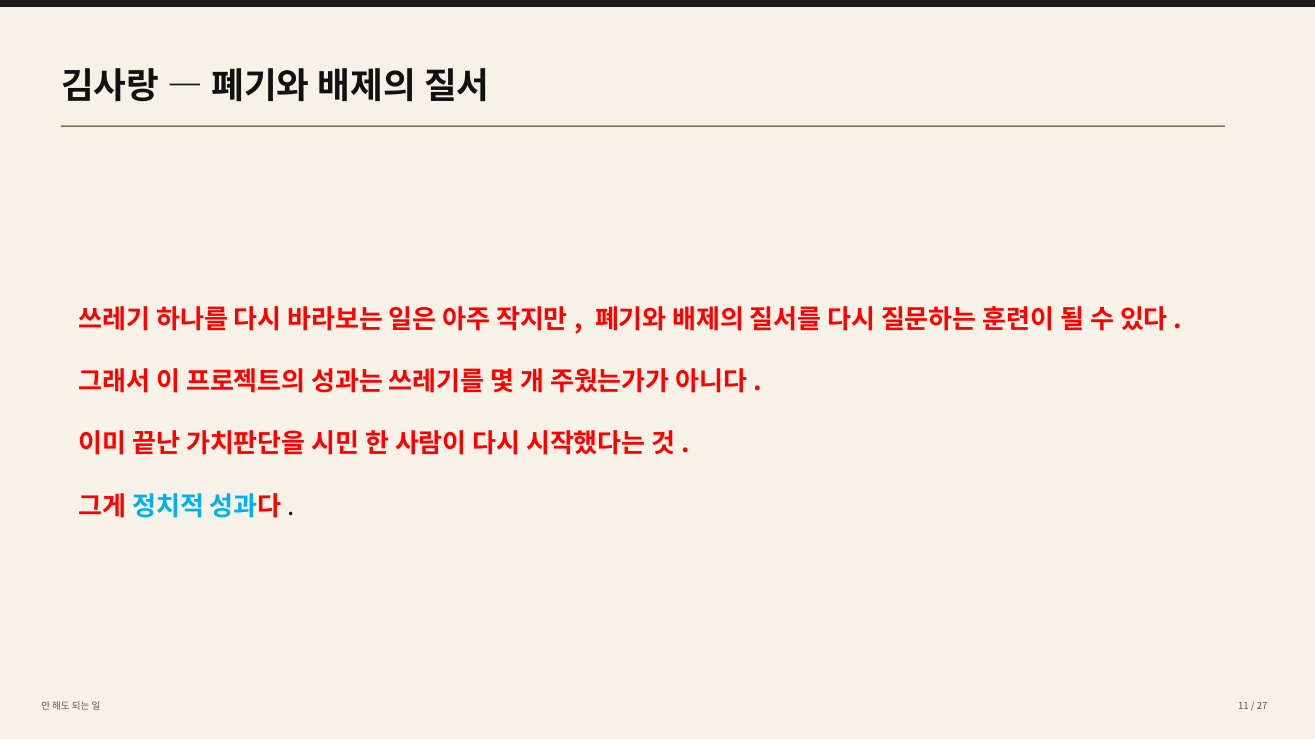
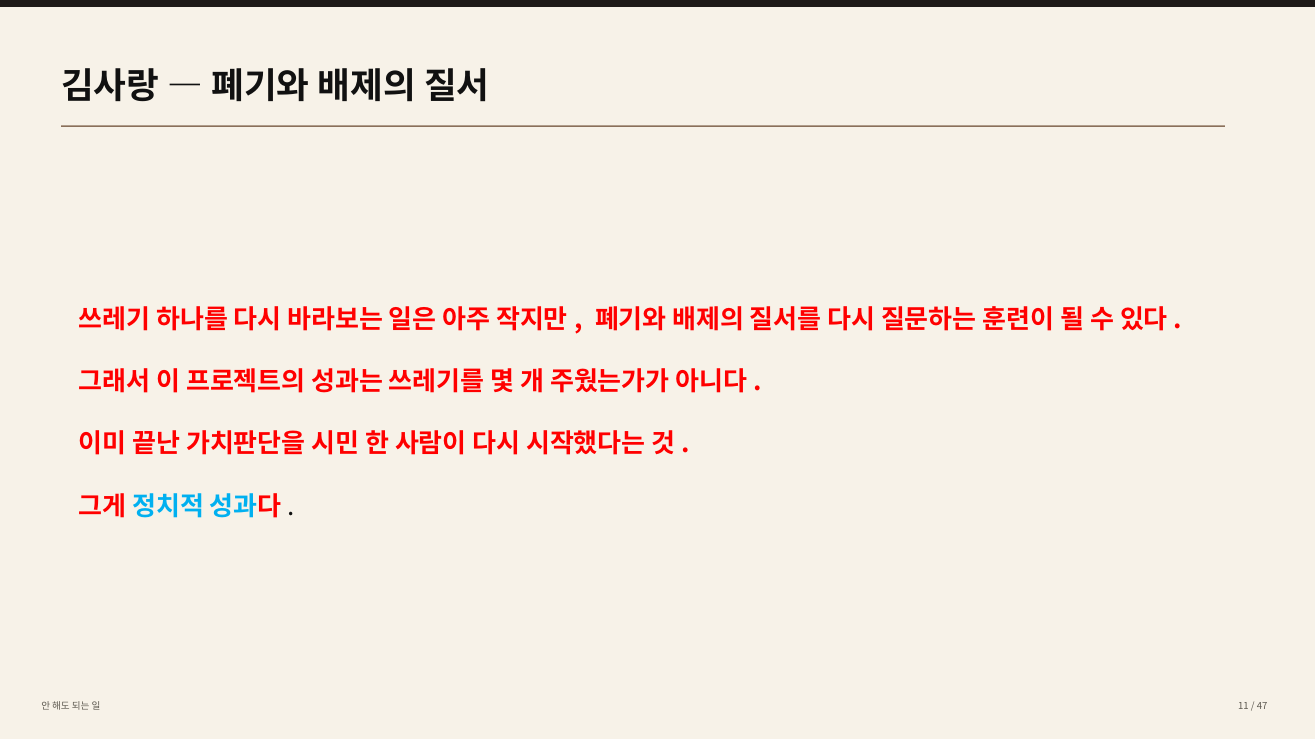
27: 27 -> 47
